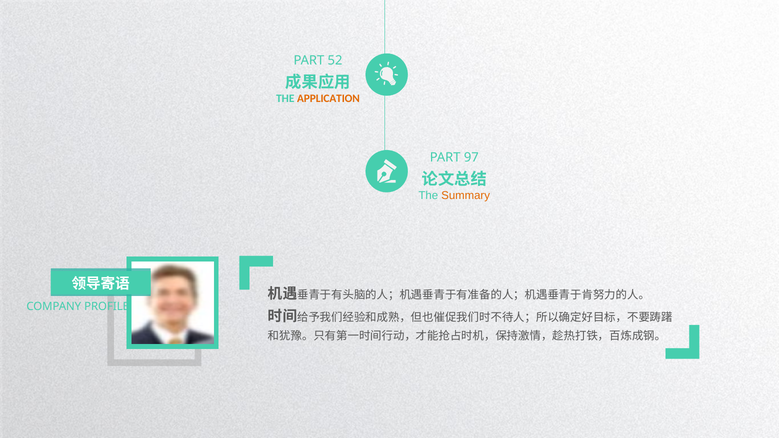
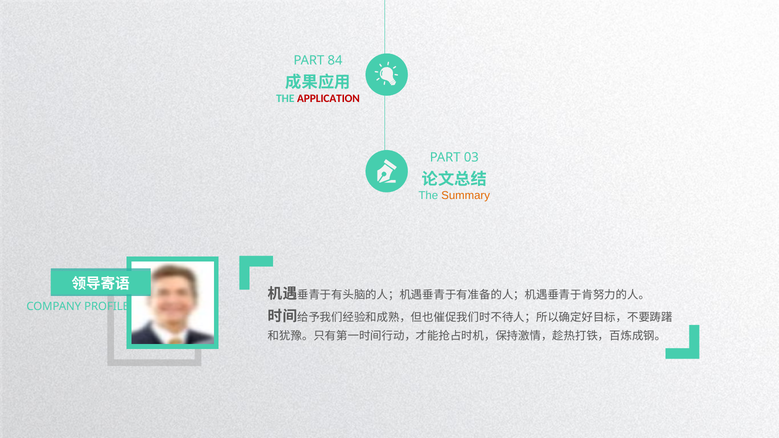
52: 52 -> 84
APPLICATION colour: orange -> red
97: 97 -> 03
